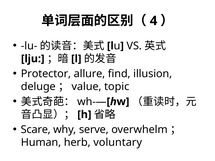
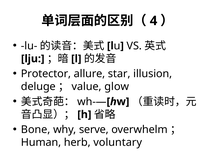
find: find -> star
topic: topic -> glow
Scare: Scare -> Bone
